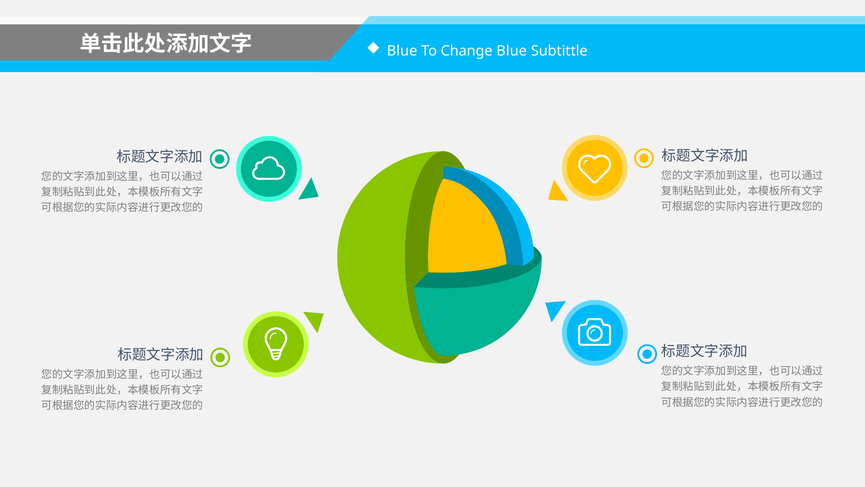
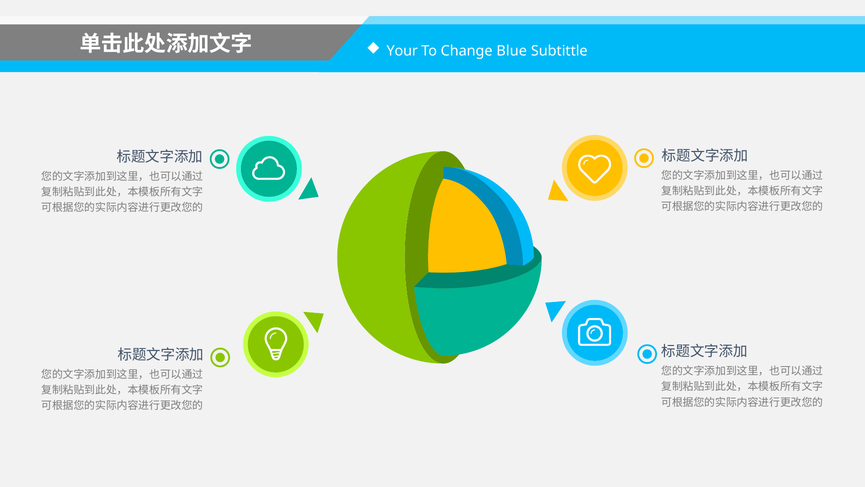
Blue at (402, 51): Blue -> Your
